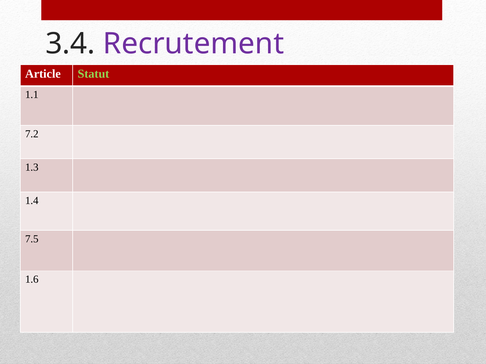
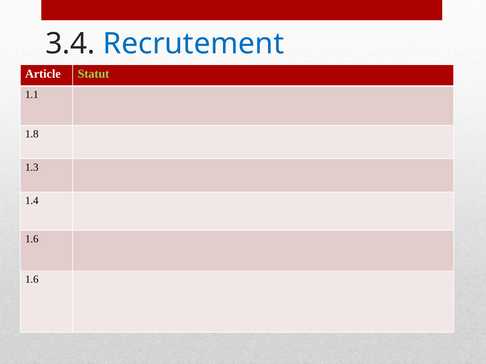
Recrutement colour: purple -> blue
7.2: 7.2 -> 1.8
7.5 at (32, 239): 7.5 -> 1.6
